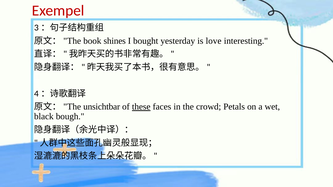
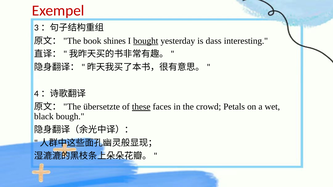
bought underline: none -> present
love: love -> dass
unsichtbar: unsichtbar -> übersetzte
